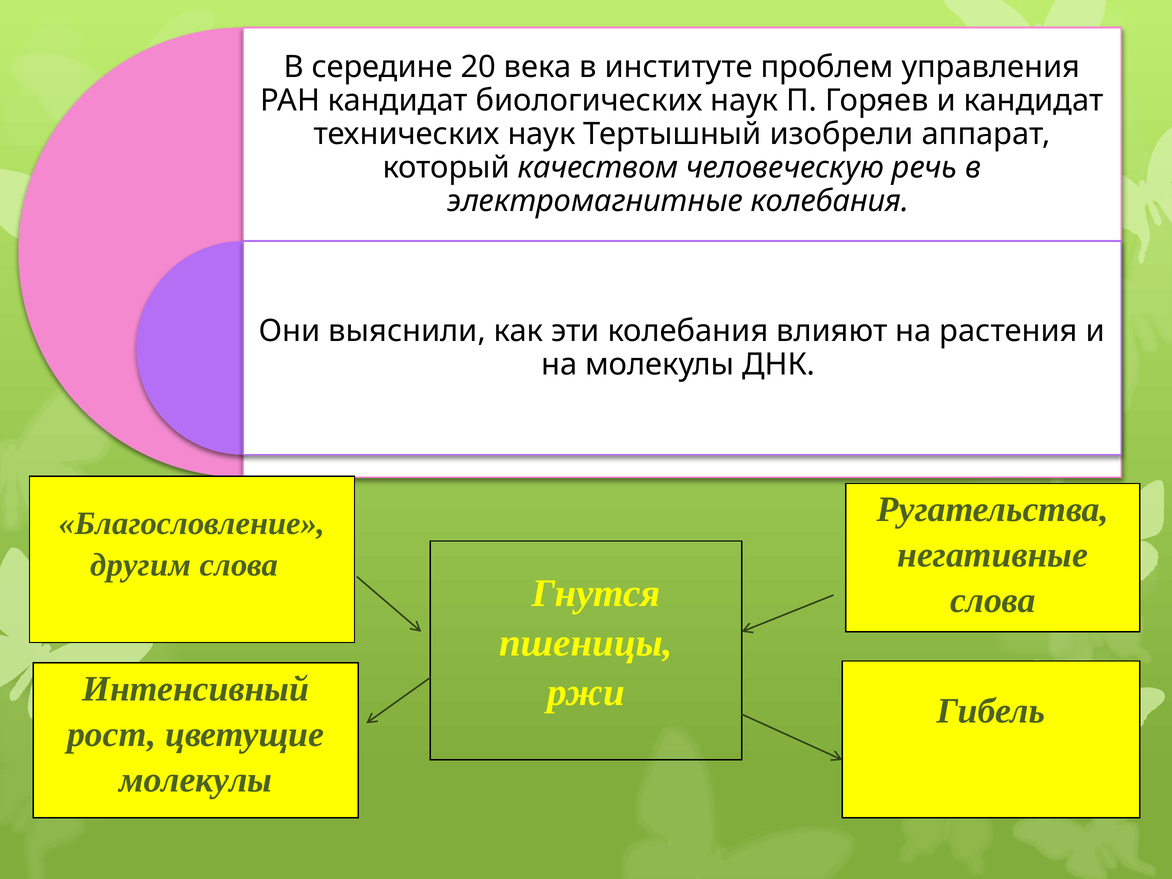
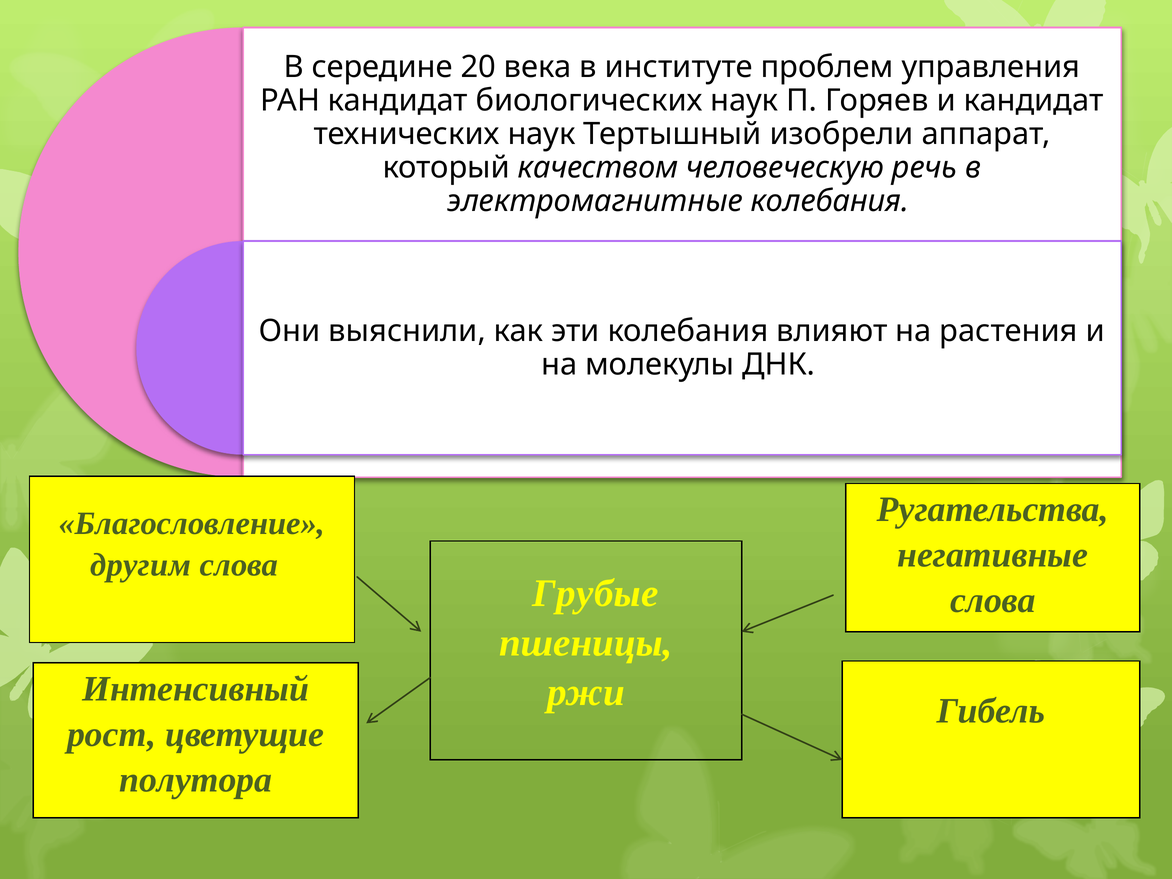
Гнутся: Гнутся -> Грубые
молекулы at (196, 780): молекулы -> полутора
